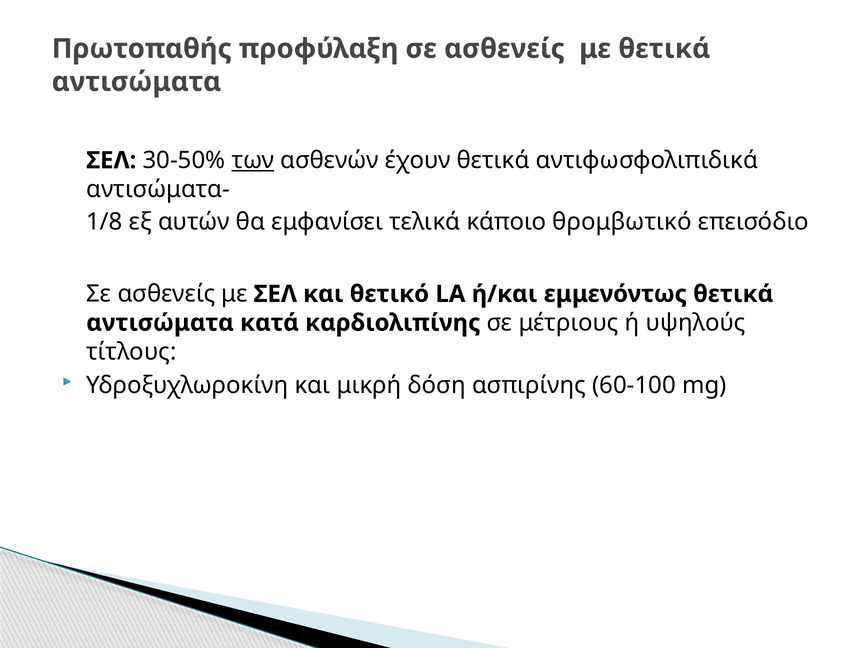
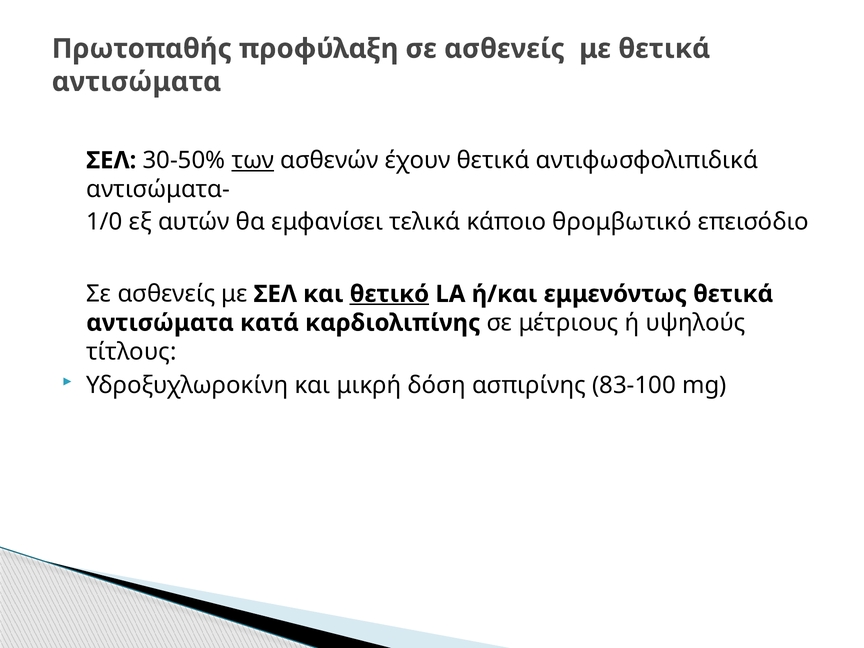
1/8: 1/8 -> 1/0
θετικό underline: none -> present
60-100: 60-100 -> 83-100
